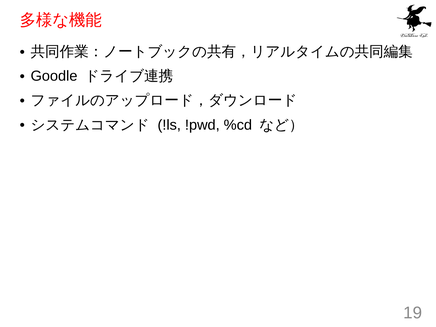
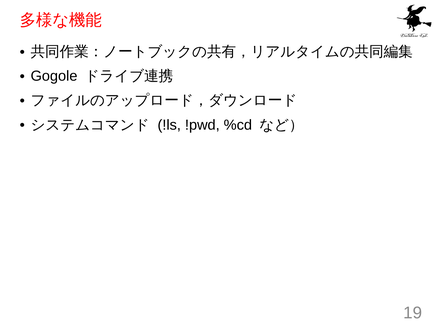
Goodle: Goodle -> Gogole
